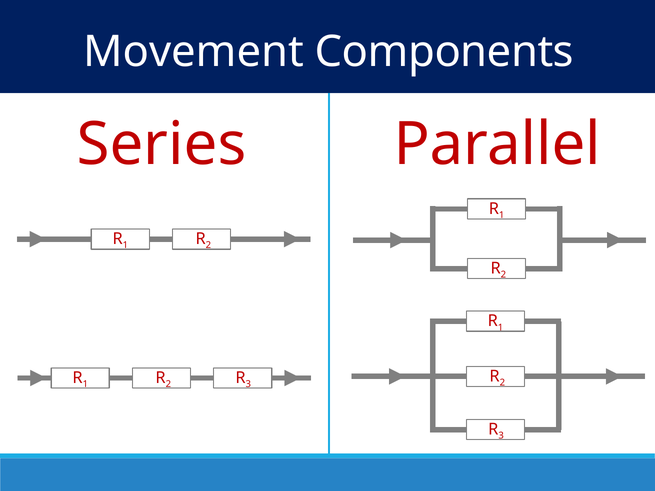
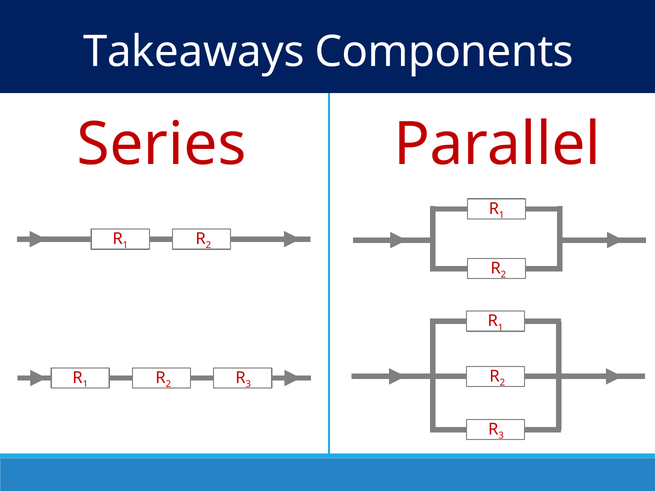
Movement: Movement -> Takeaways
